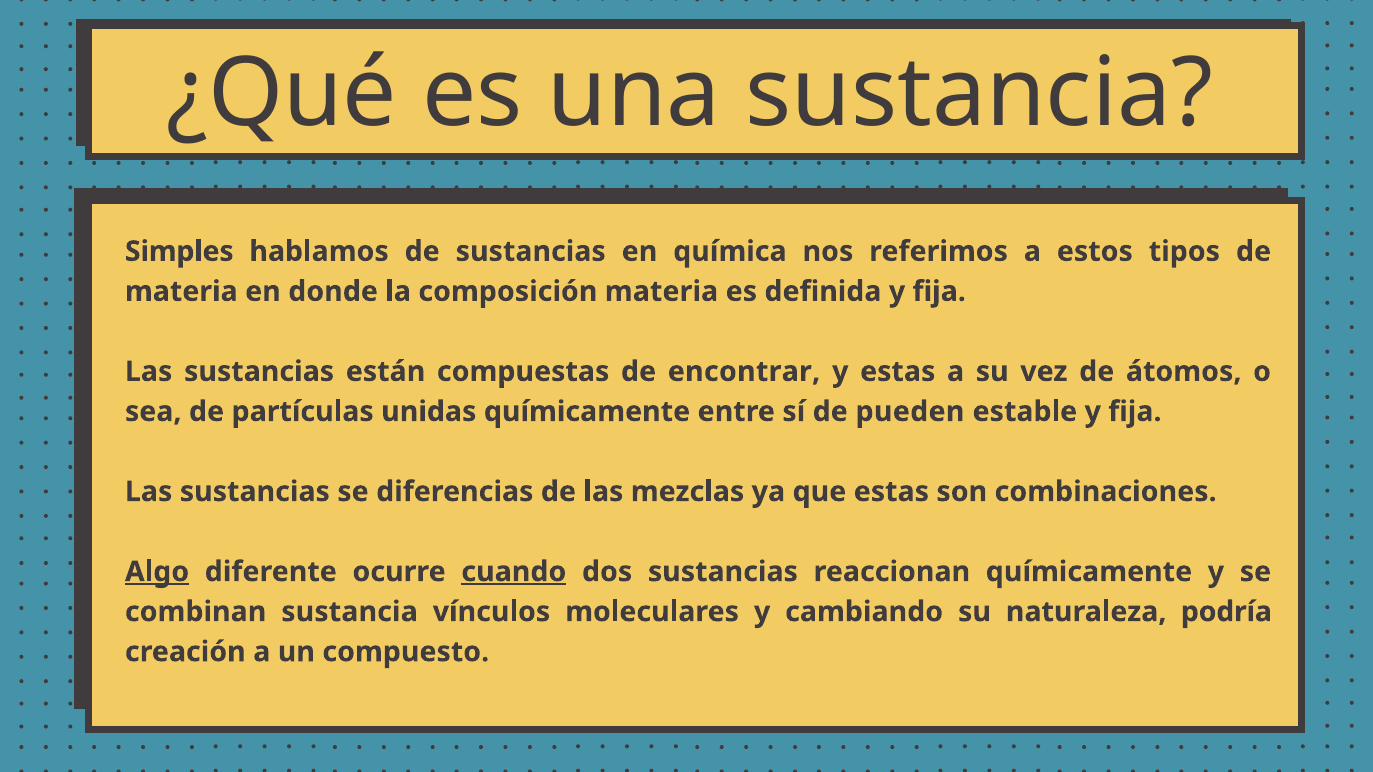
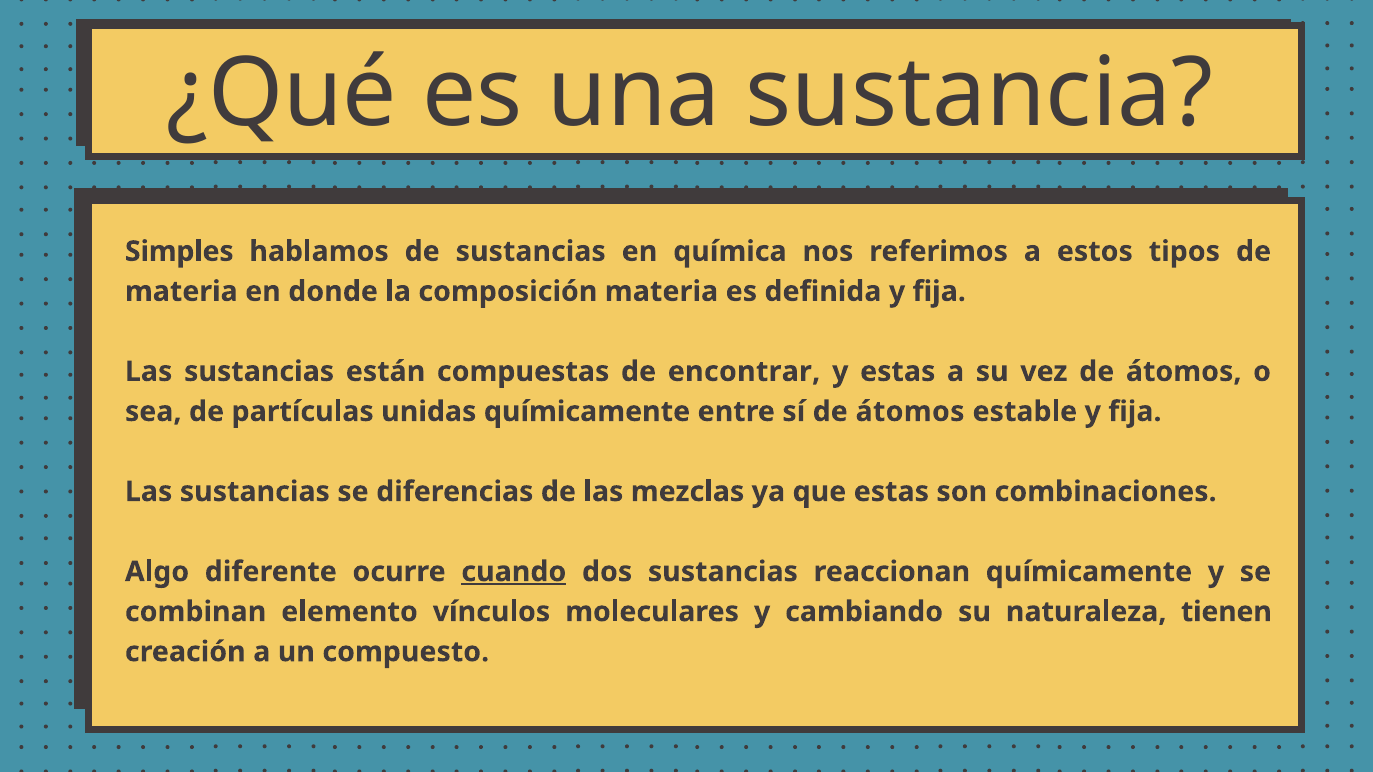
sí de pueden: pueden -> átomos
Algo underline: present -> none
combinan sustancia: sustancia -> elemento
podría: podría -> tienen
